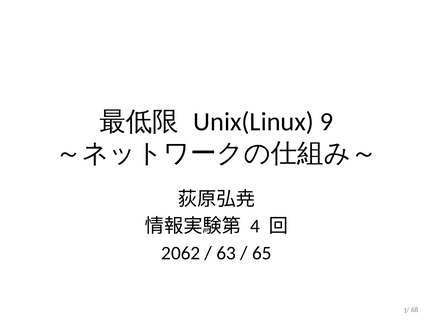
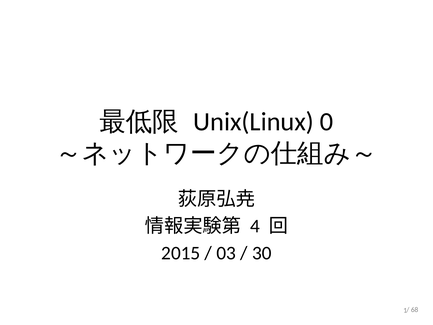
9: 9 -> 0
2062: 2062 -> 2015
63: 63 -> 03
65: 65 -> 30
